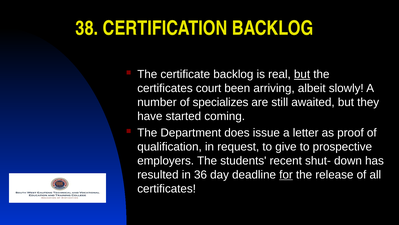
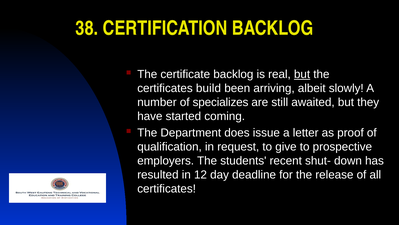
court: court -> build
36: 36 -> 12
for underline: present -> none
